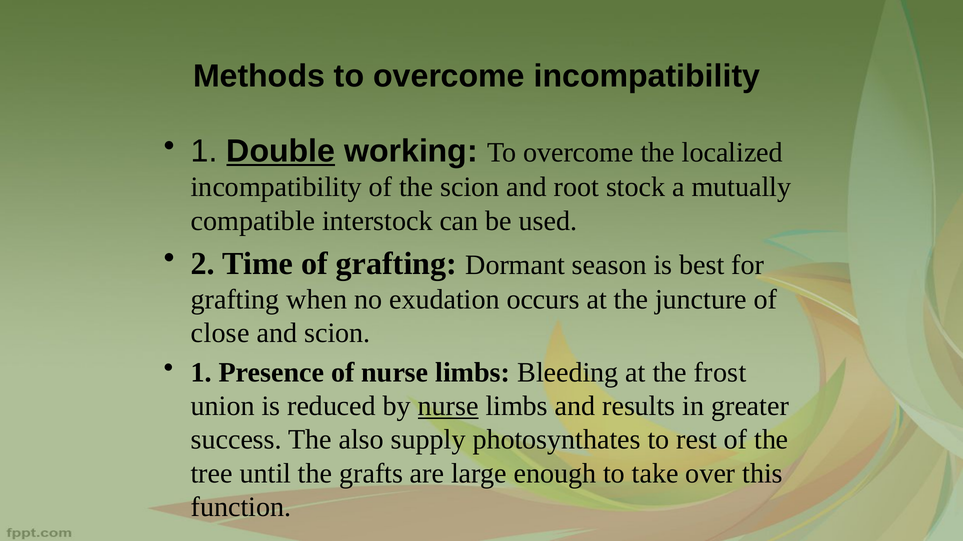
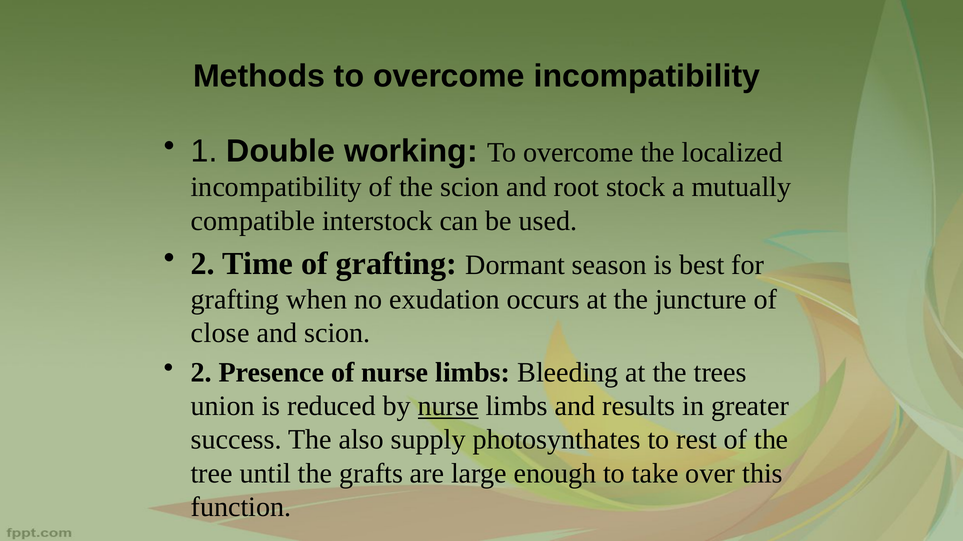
Double underline: present -> none
1 at (201, 373): 1 -> 2
frost: frost -> trees
